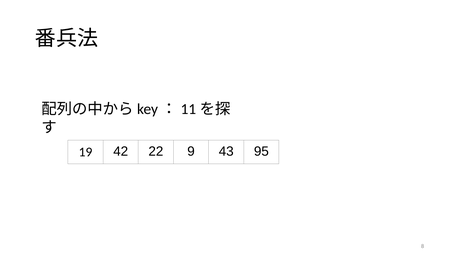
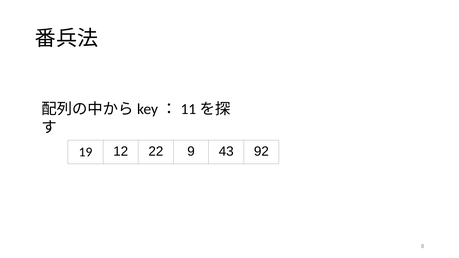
42: 42 -> 12
95: 95 -> 92
